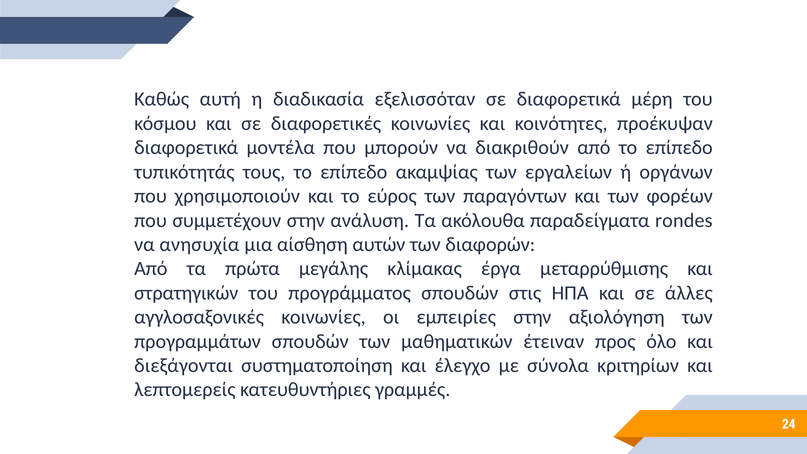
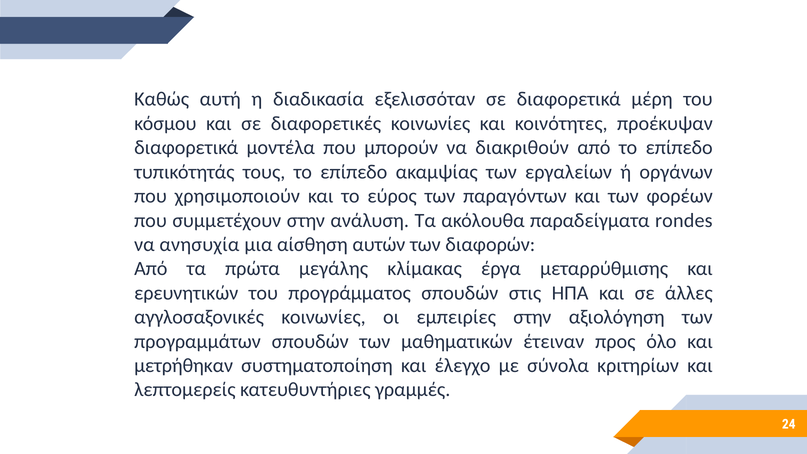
στρατηγικών: στρατηγικών -> ερευνητικών
διεξάγονται: διεξάγονται -> μετρήθηκαν
